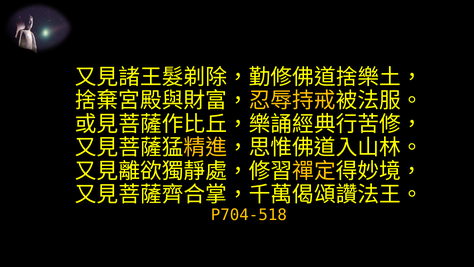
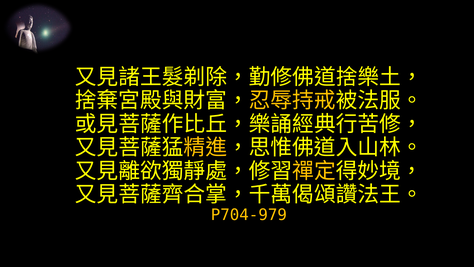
P704-518: P704-518 -> P704-979
